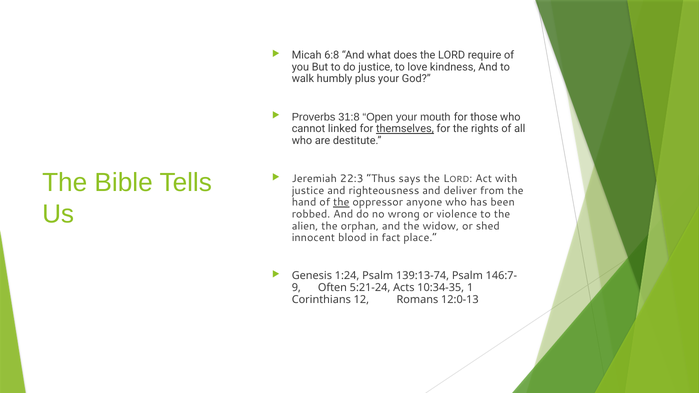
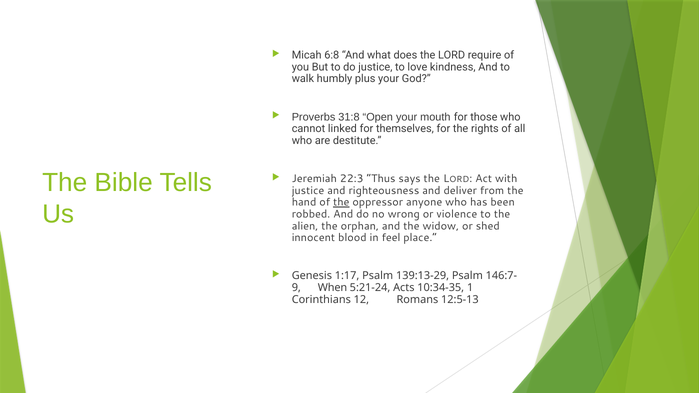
themselves underline: present -> none
fact: fact -> feel
1:24: 1:24 -> 1:17
139:13-74: 139:13-74 -> 139:13-29
Often: Often -> When
12:0-13: 12:0-13 -> 12:5-13
